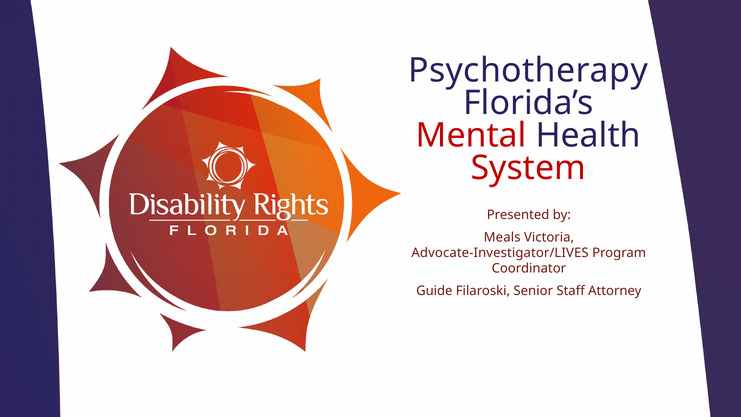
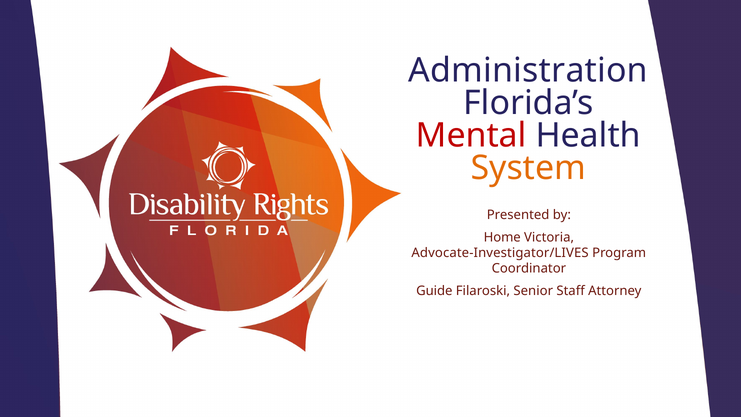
Psychotherapy: Psychotherapy -> Administration
System colour: red -> orange
Meals: Meals -> Home
